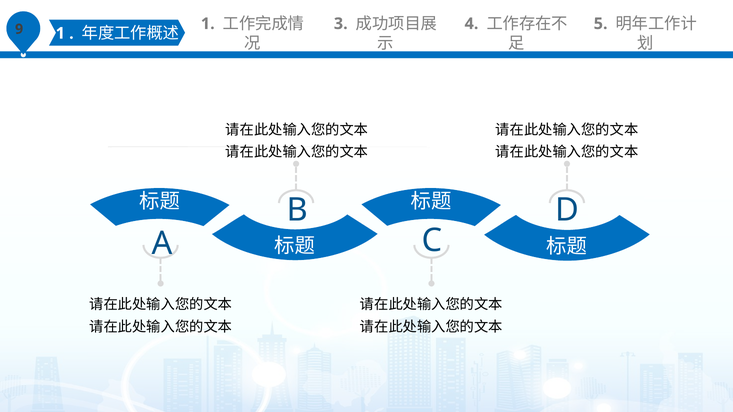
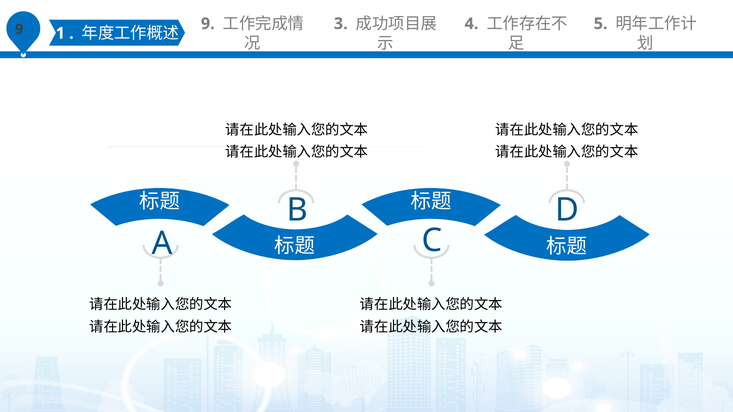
1 at (208, 24): 1 -> 9
